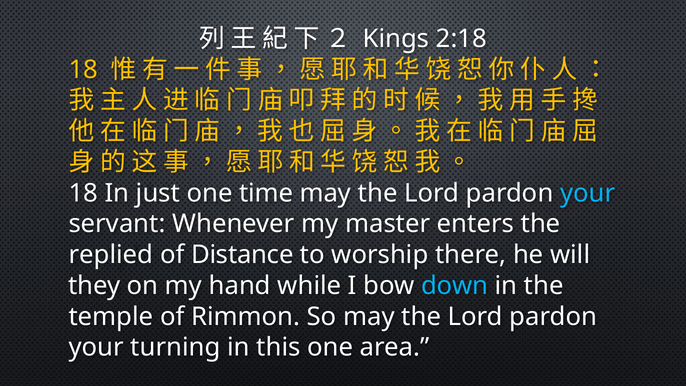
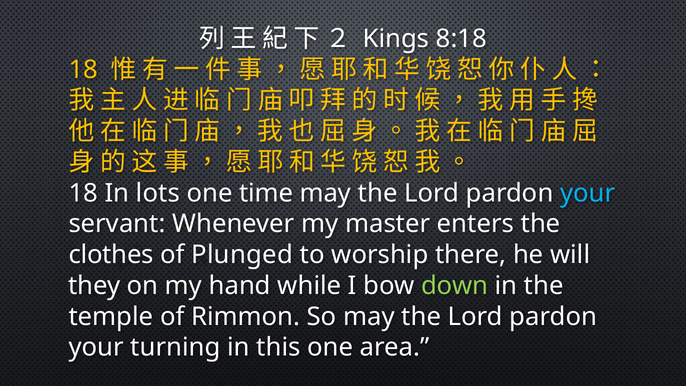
2:18: 2:18 -> 8:18
just: just -> lots
replied: replied -> clothes
Distance: Distance -> Plunged
down colour: light blue -> light green
